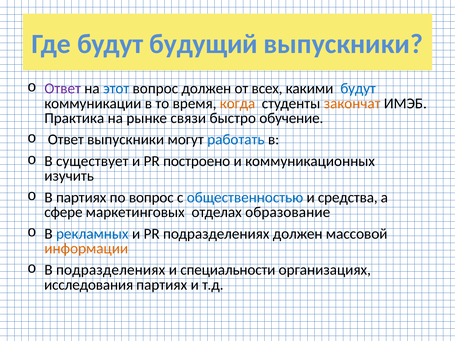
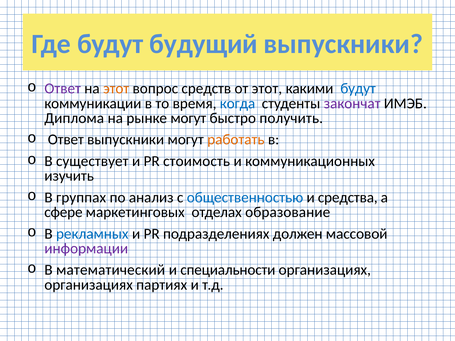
этот at (116, 89) colour: blue -> orange
вопрос должен: должен -> средств
от всех: всех -> этот
когда colour: orange -> blue
закончат colour: orange -> purple
Практика: Практика -> Диплома
рынке связи: связи -> могут
обучение: обучение -> получить
работать colour: blue -> orange
построено: построено -> стоимость
В партиях: партиях -> группах
по вопрос: вопрос -> анализ
информации colour: orange -> purple
В подразделениях: подразделениях -> математический
исследования at (89, 285): исследования -> организациях
